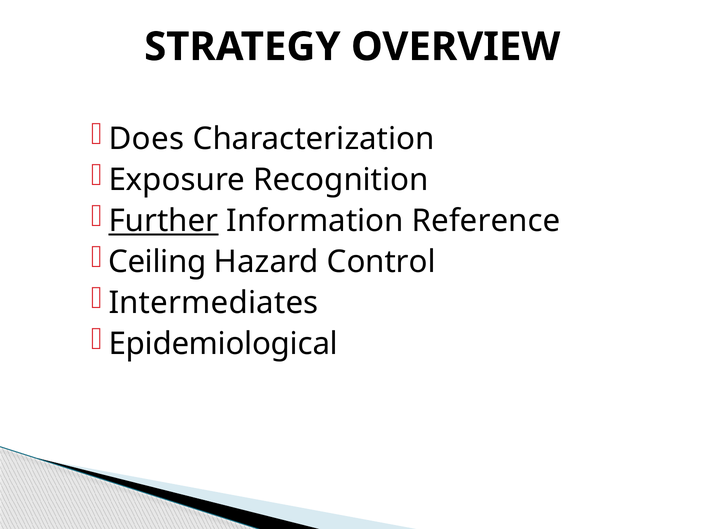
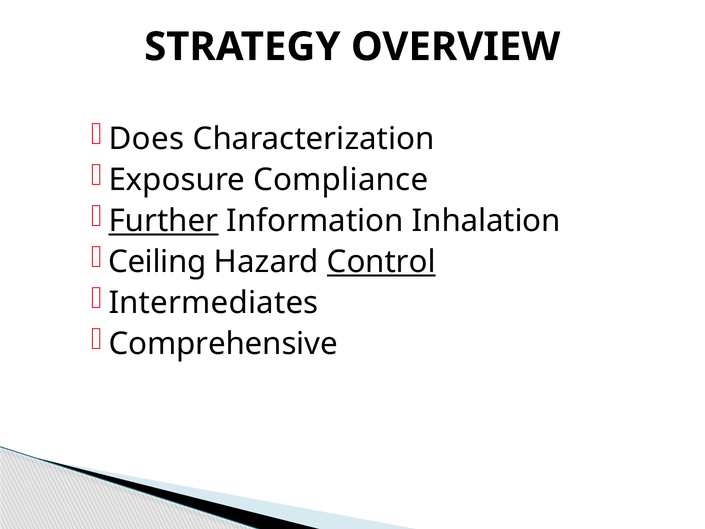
Recognition: Recognition -> Compliance
Reference: Reference -> Inhalation
Control underline: none -> present
Epidemiological: Epidemiological -> Comprehensive
